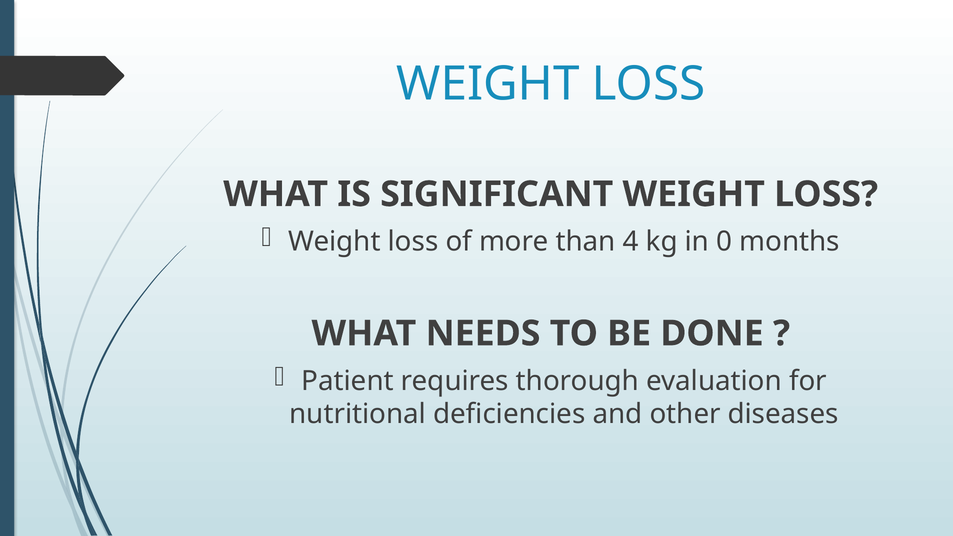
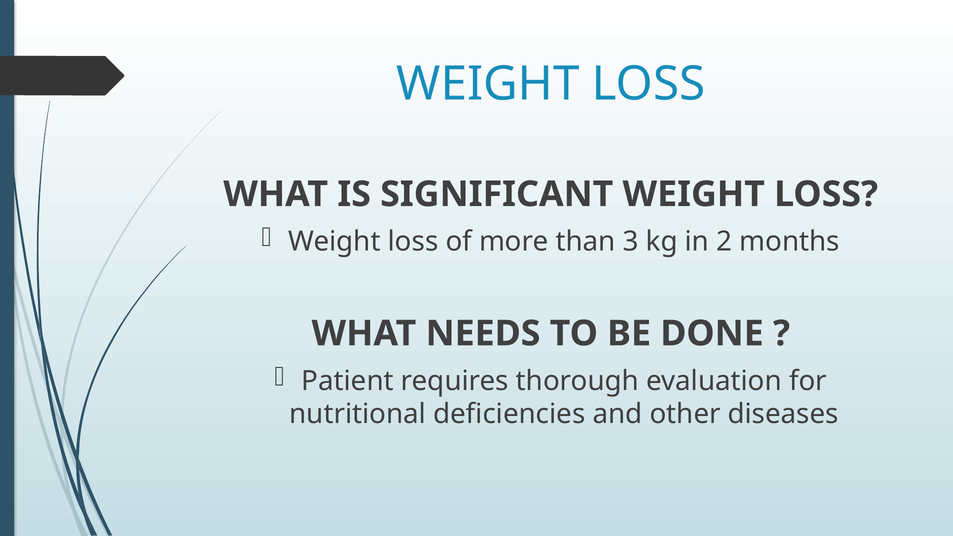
4: 4 -> 3
0: 0 -> 2
